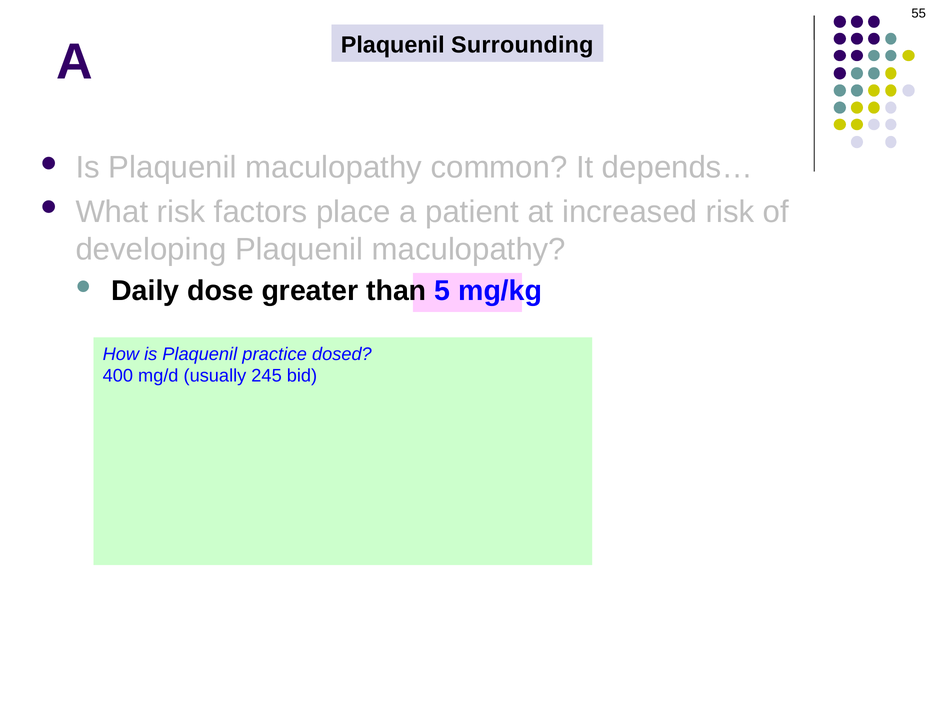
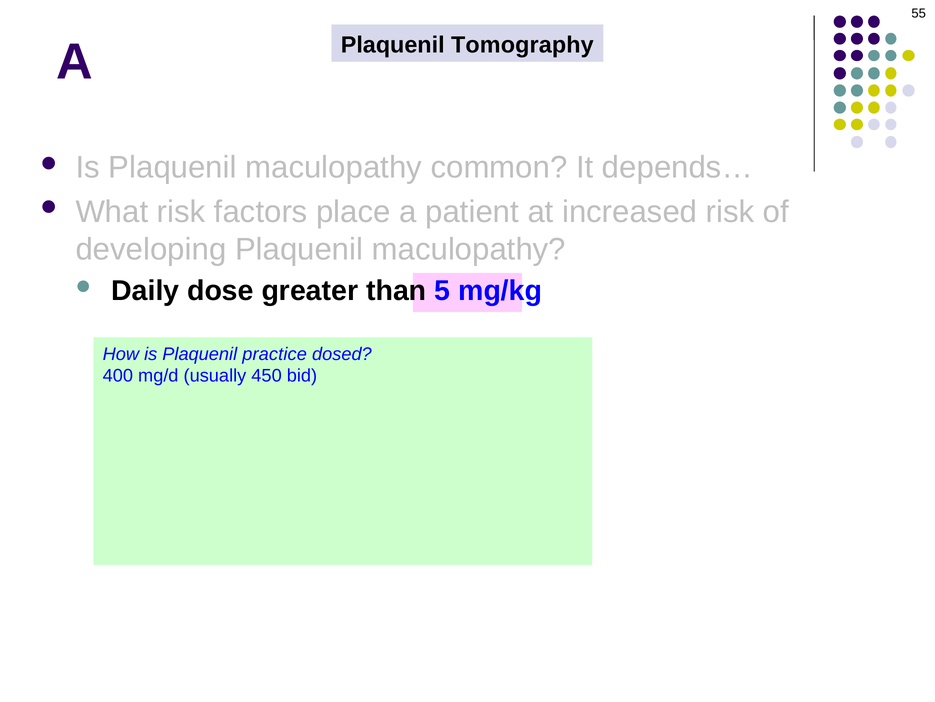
Surrounding: Surrounding -> Tomography
245: 245 -> 450
